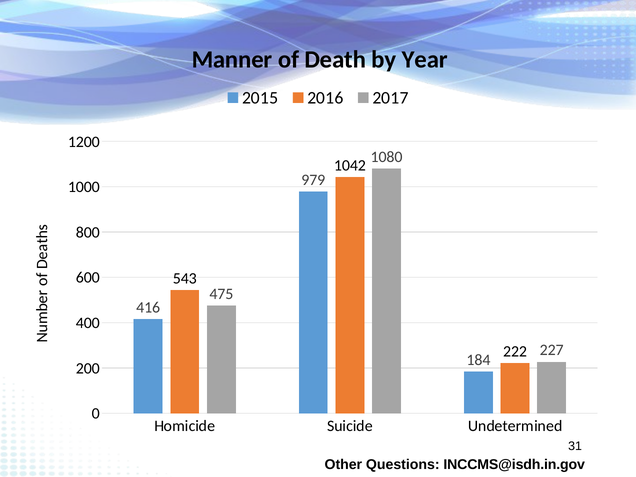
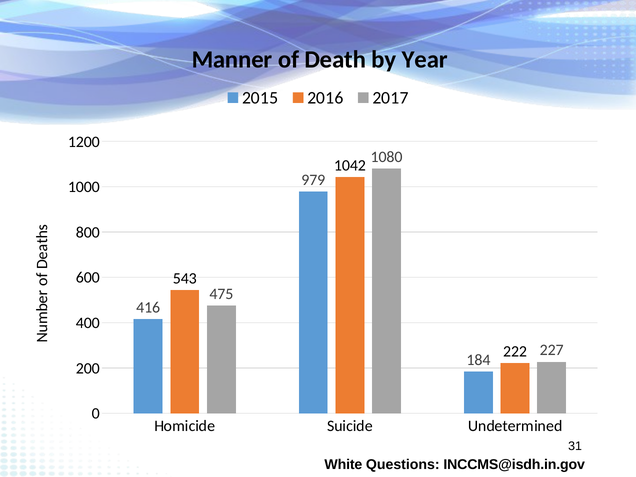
Other: Other -> White
